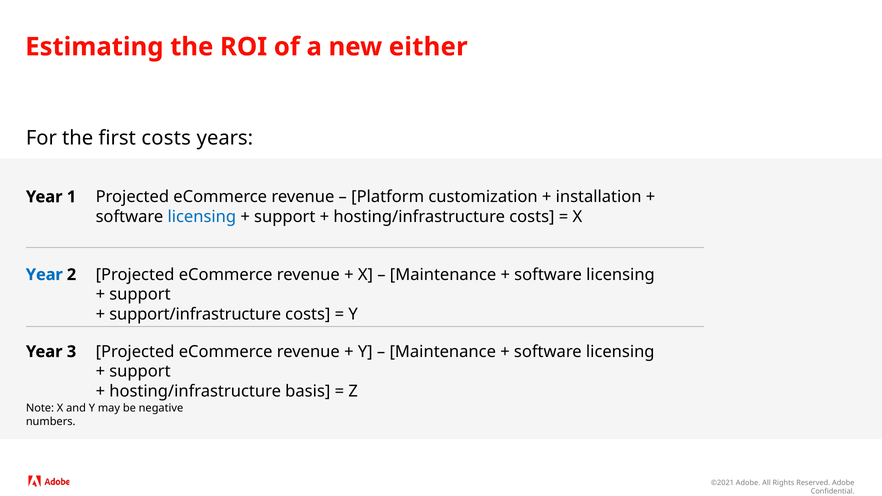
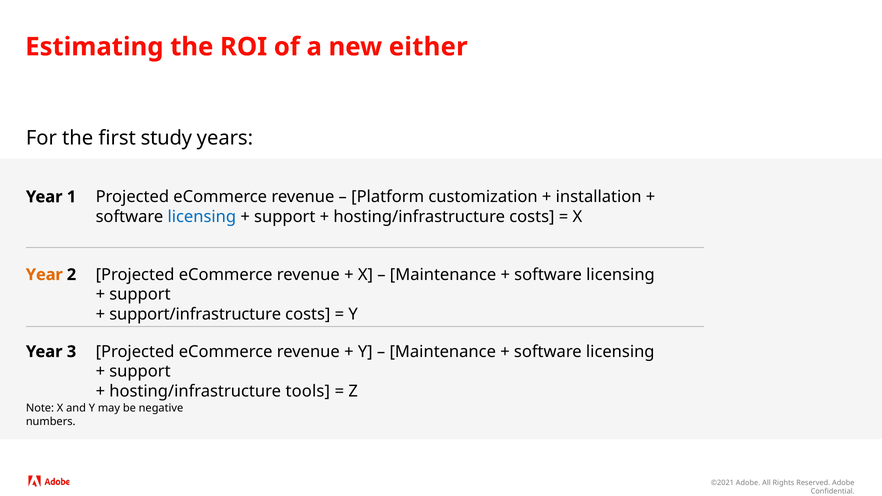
first costs: costs -> study
Year at (44, 275) colour: blue -> orange
basis: basis -> tools
